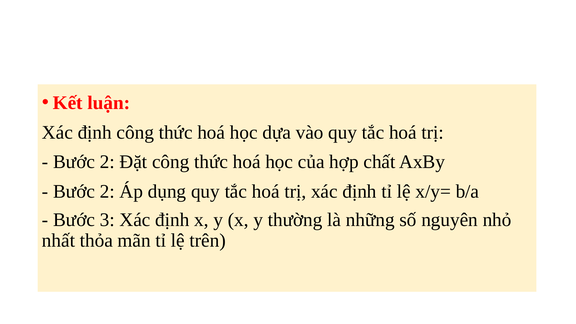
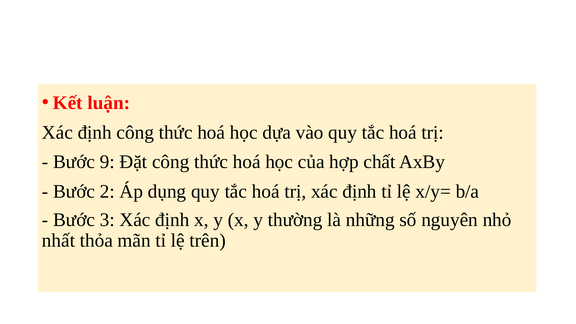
2 at (107, 162): 2 -> 9
